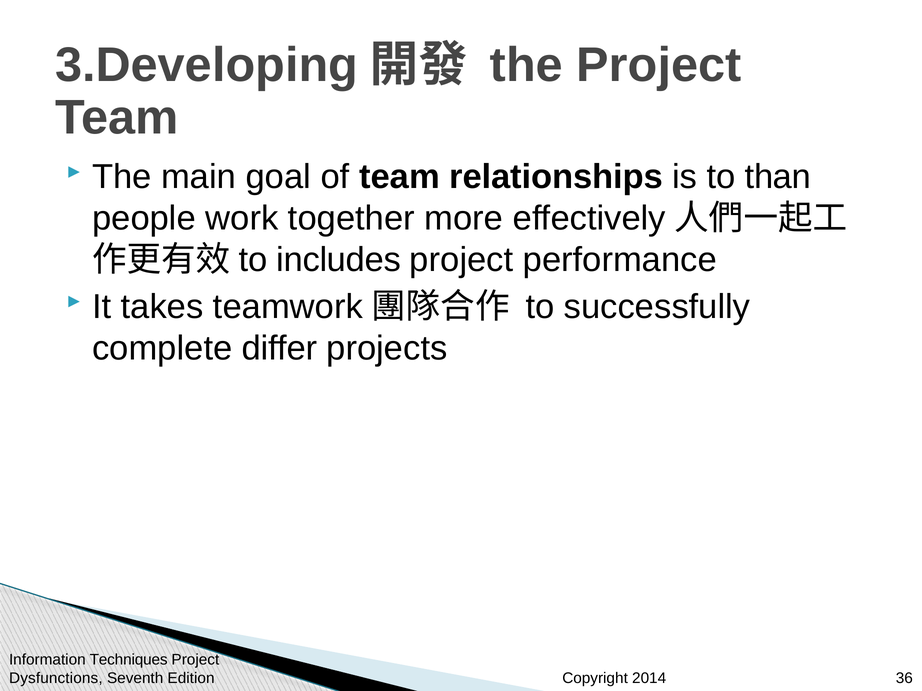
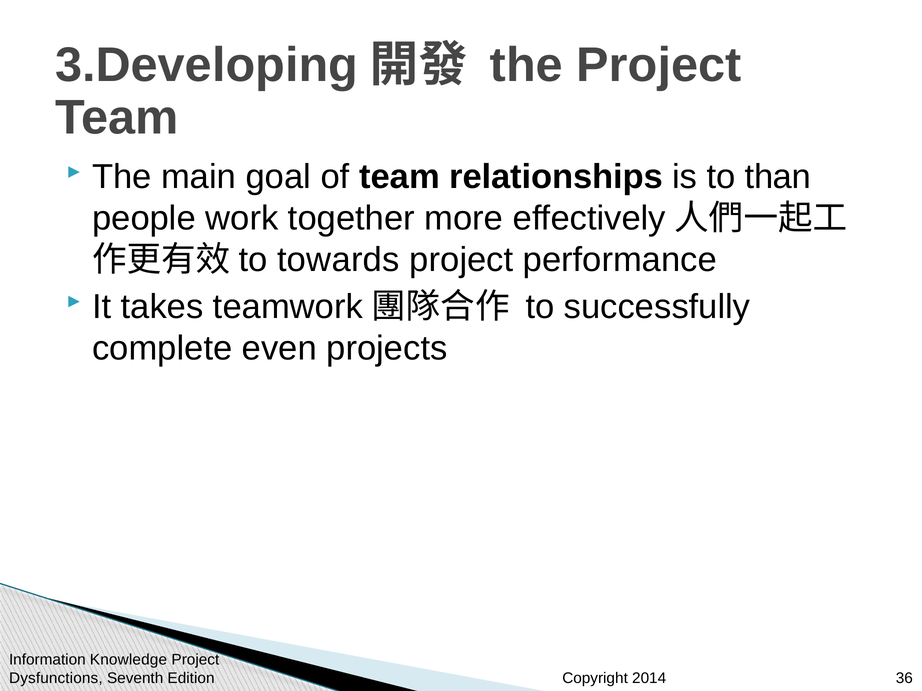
includes: includes -> towards
differ: differ -> even
Techniques: Techniques -> Knowledge
